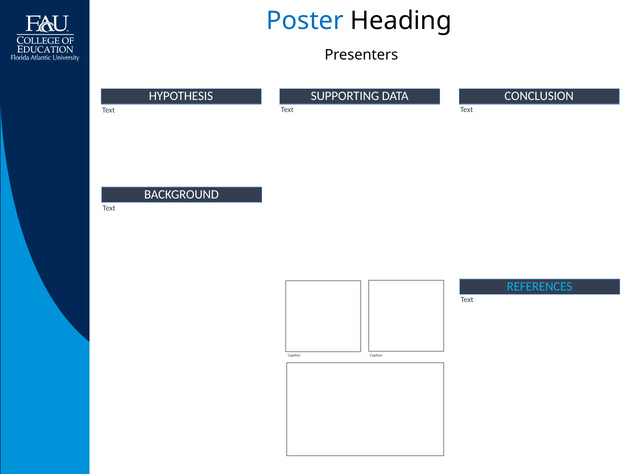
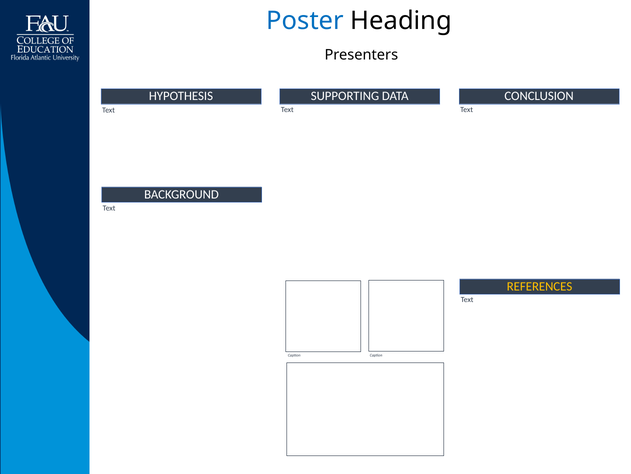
REFERENCES colour: light blue -> yellow
